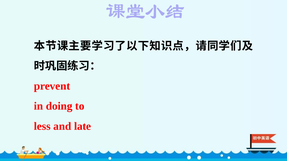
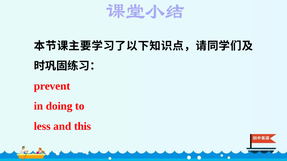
late: late -> this
